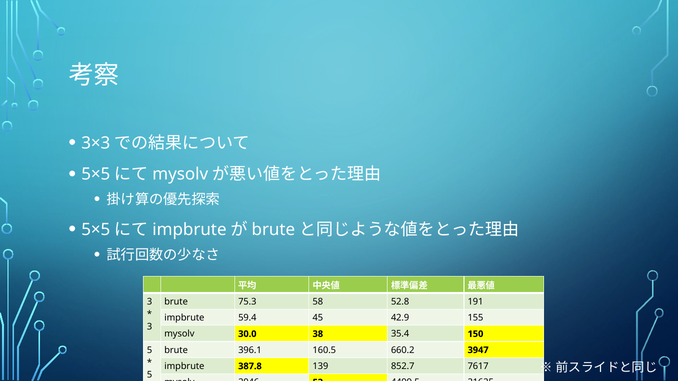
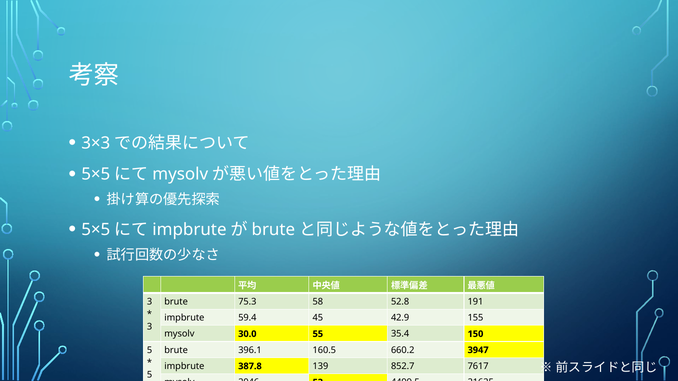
38: 38 -> 55
